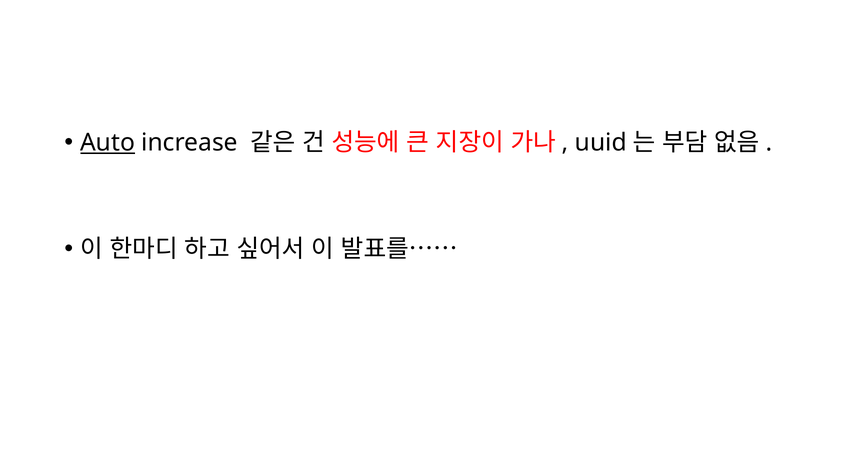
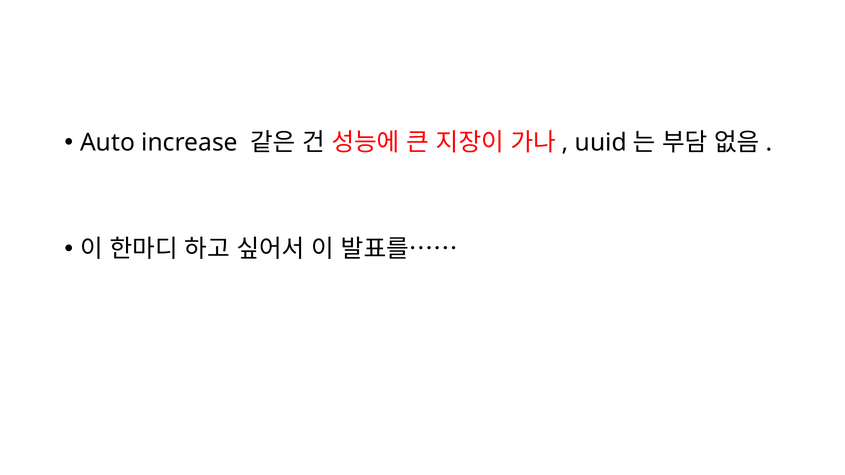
Auto underline: present -> none
